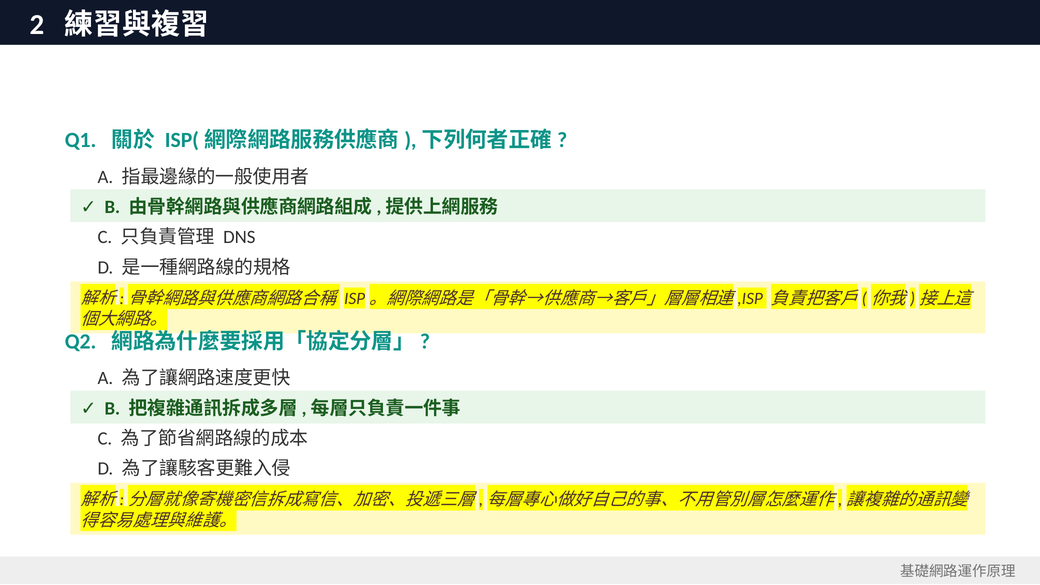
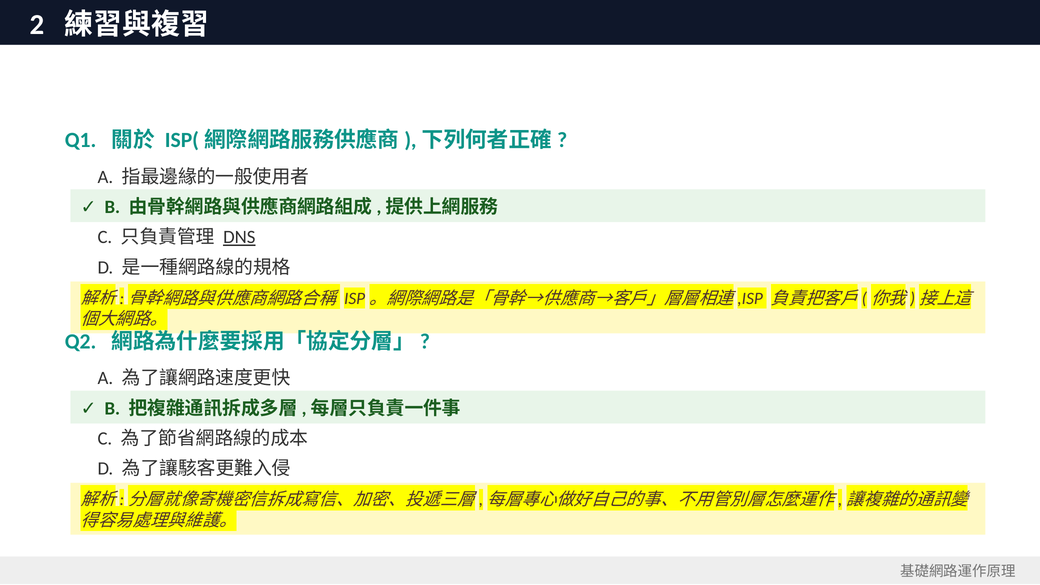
DNS underline: none -> present
